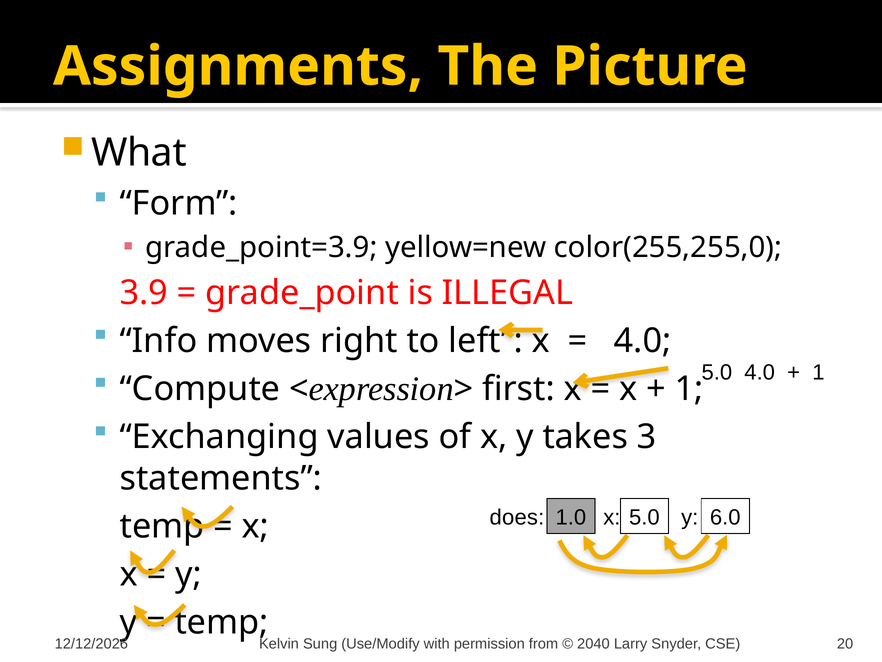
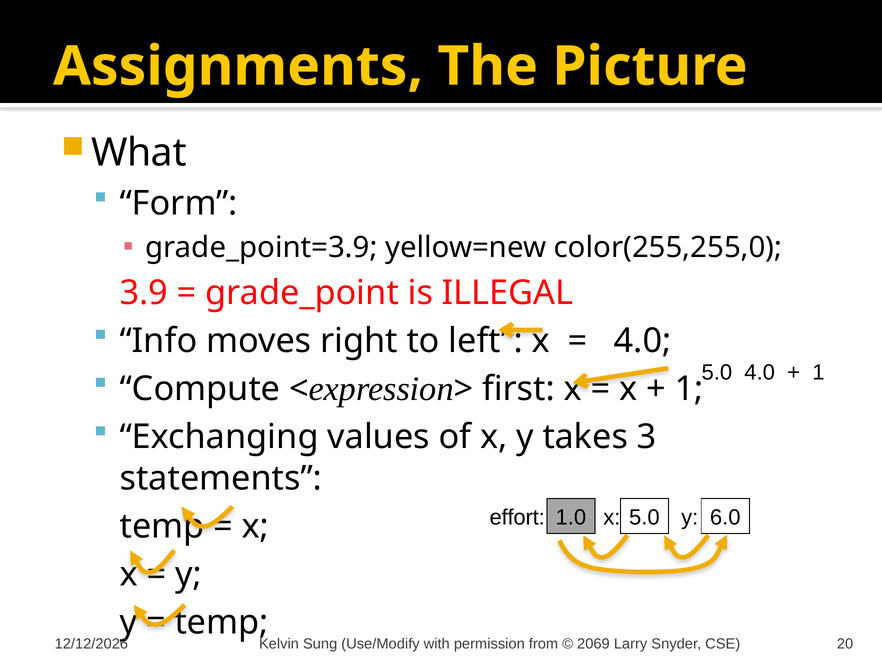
does: does -> effort
2040: 2040 -> 2069
